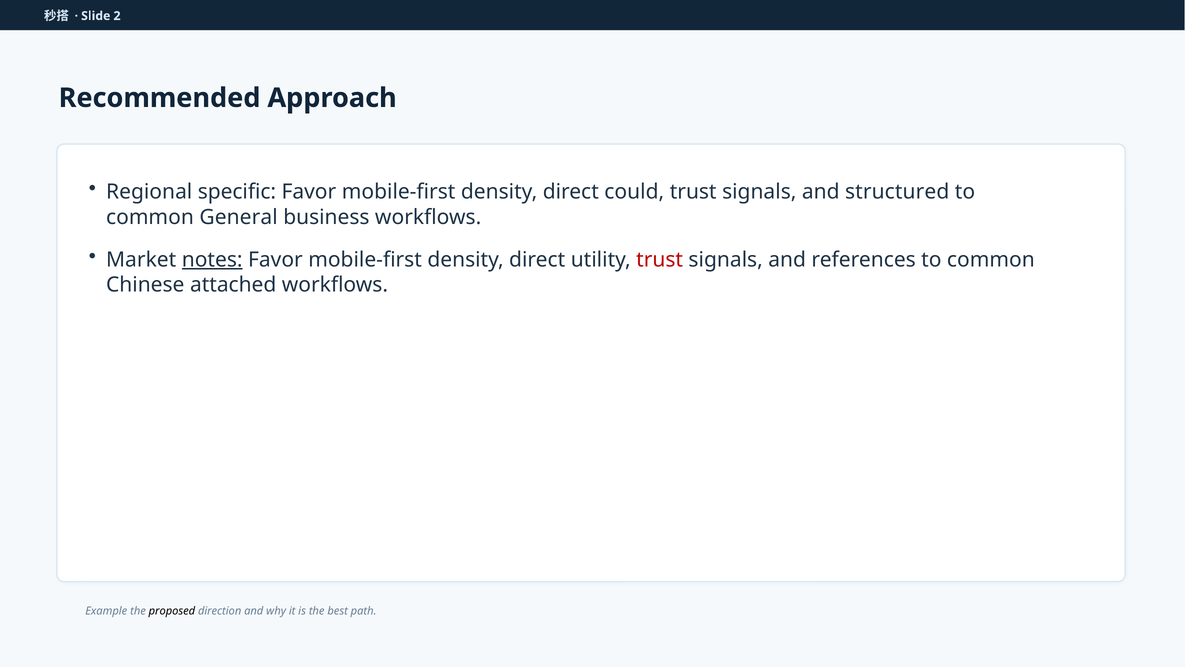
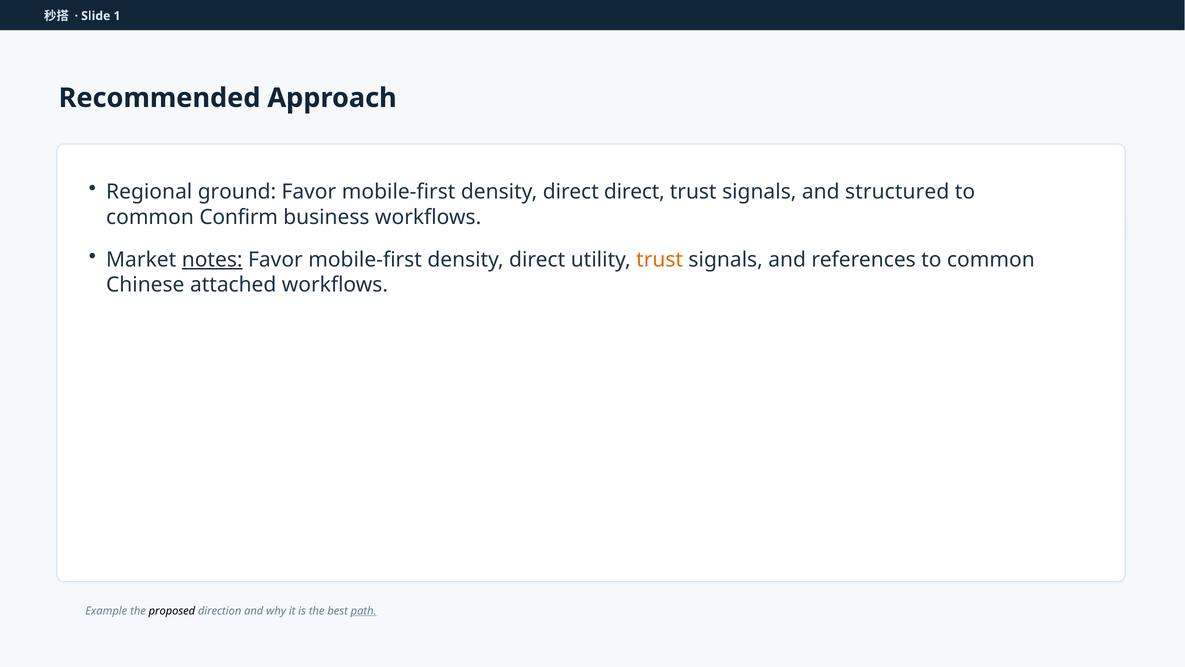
2: 2 -> 1
specific: specific -> ground
direct could: could -> direct
General: General -> Confirm
trust at (660, 259) colour: red -> orange
path underline: none -> present
